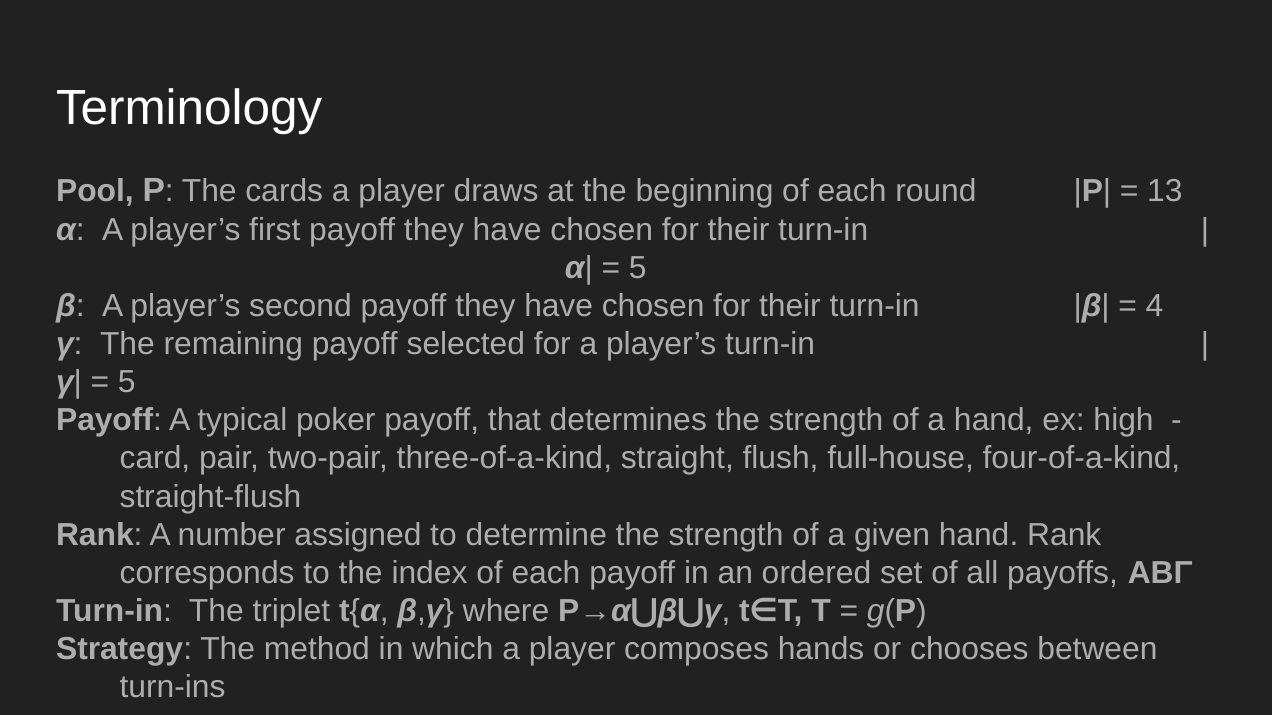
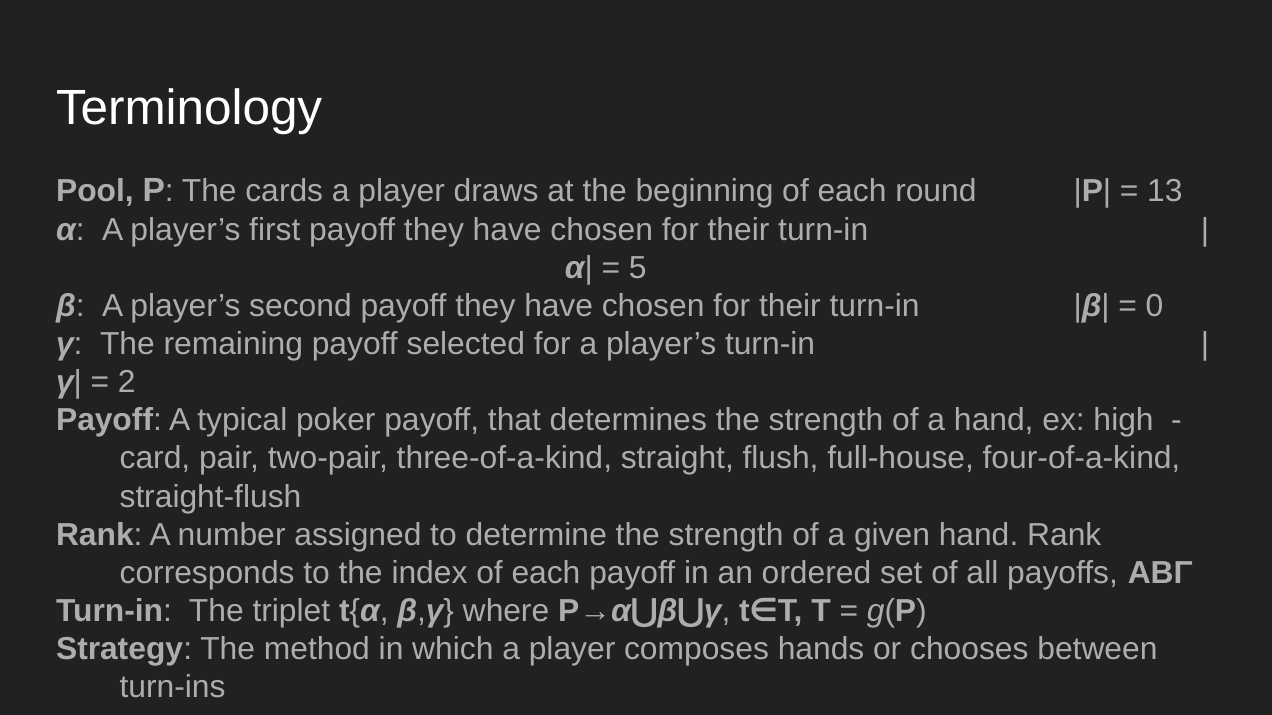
4: 4 -> 0
5 at (127, 382): 5 -> 2
